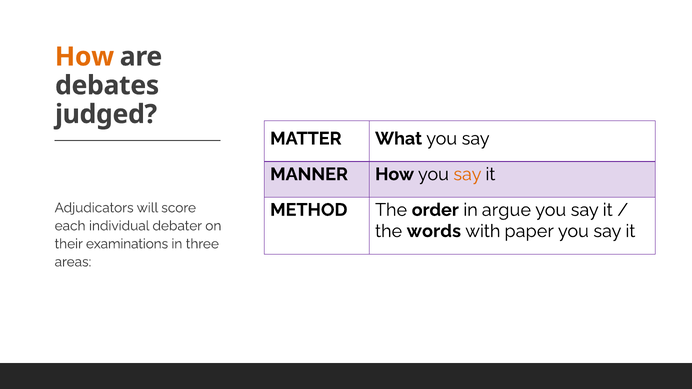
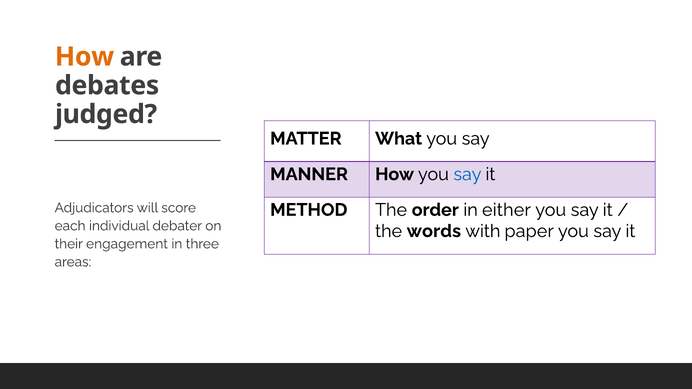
say at (467, 174) colour: orange -> blue
argue: argue -> either
examinations: examinations -> engagement
